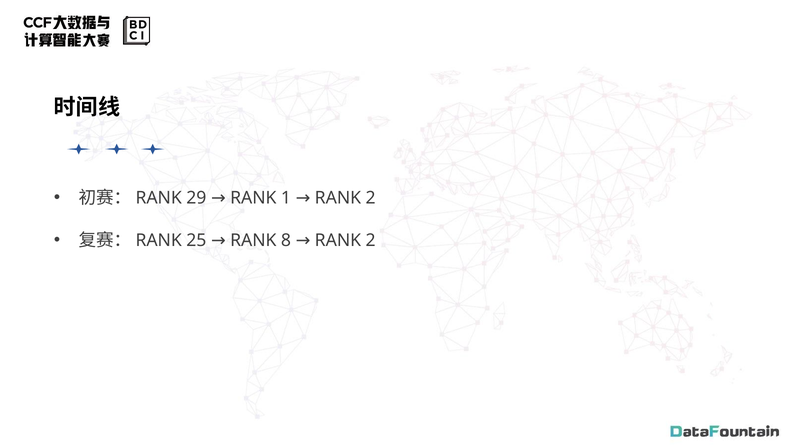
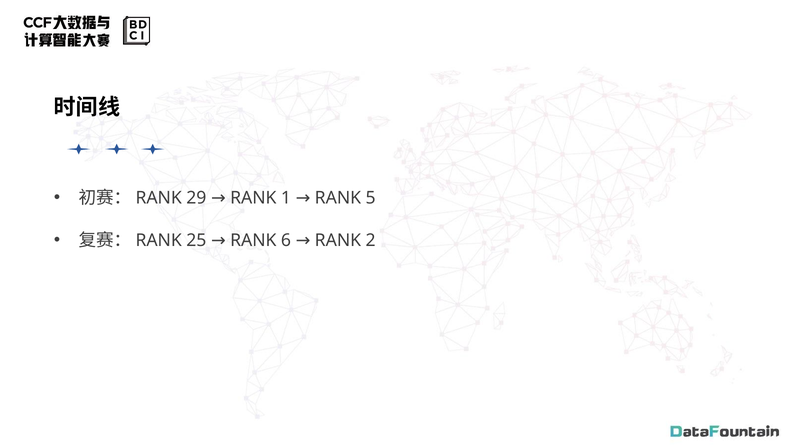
1 RANK 2: 2 -> 5
8: 8 -> 6
